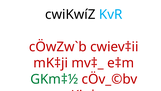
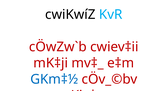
GKm‡½ colour: green -> blue
